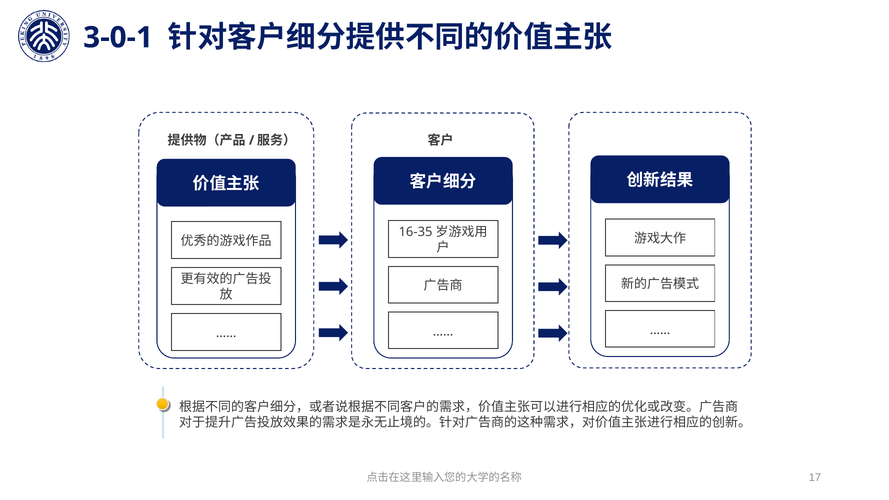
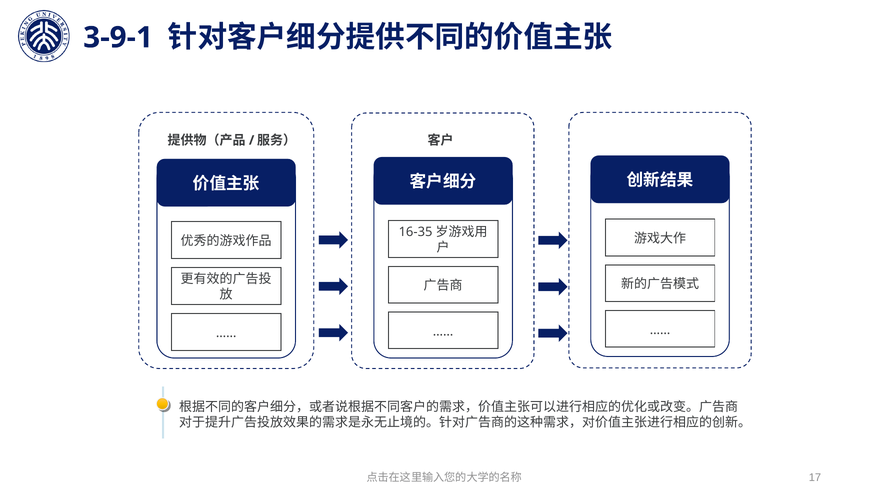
3-0-1: 3-0-1 -> 3-9-1
